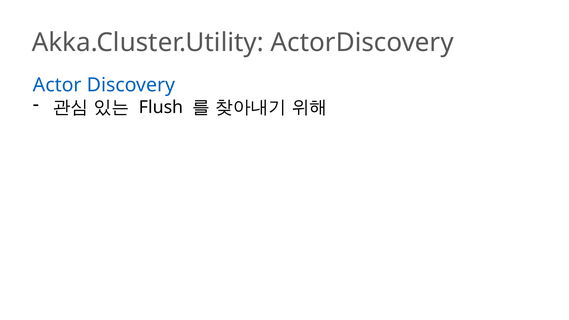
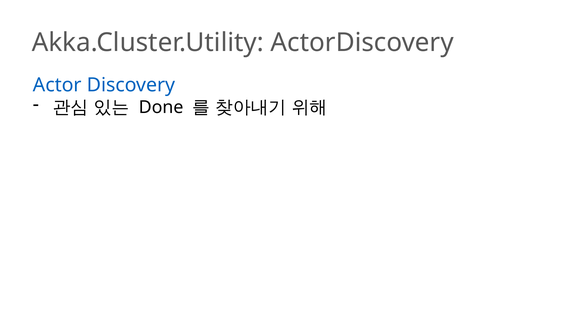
Flush: Flush -> Done
